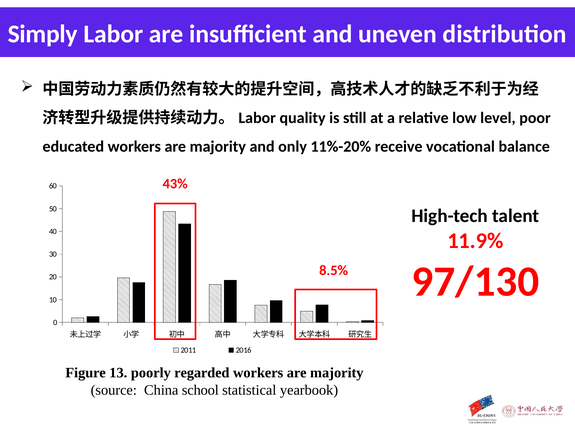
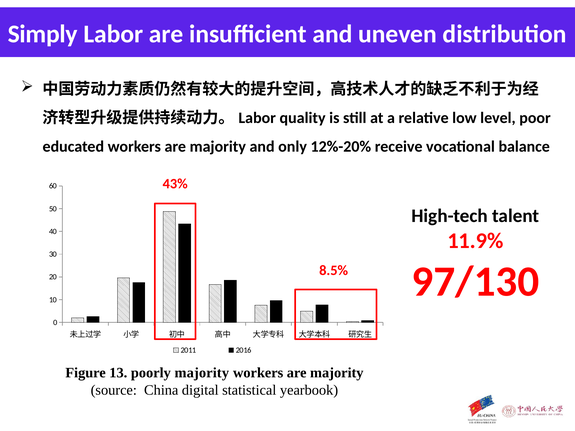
11%-20%: 11%-20% -> 12%-20%
poorly regarded: regarded -> majority
school: school -> digital
